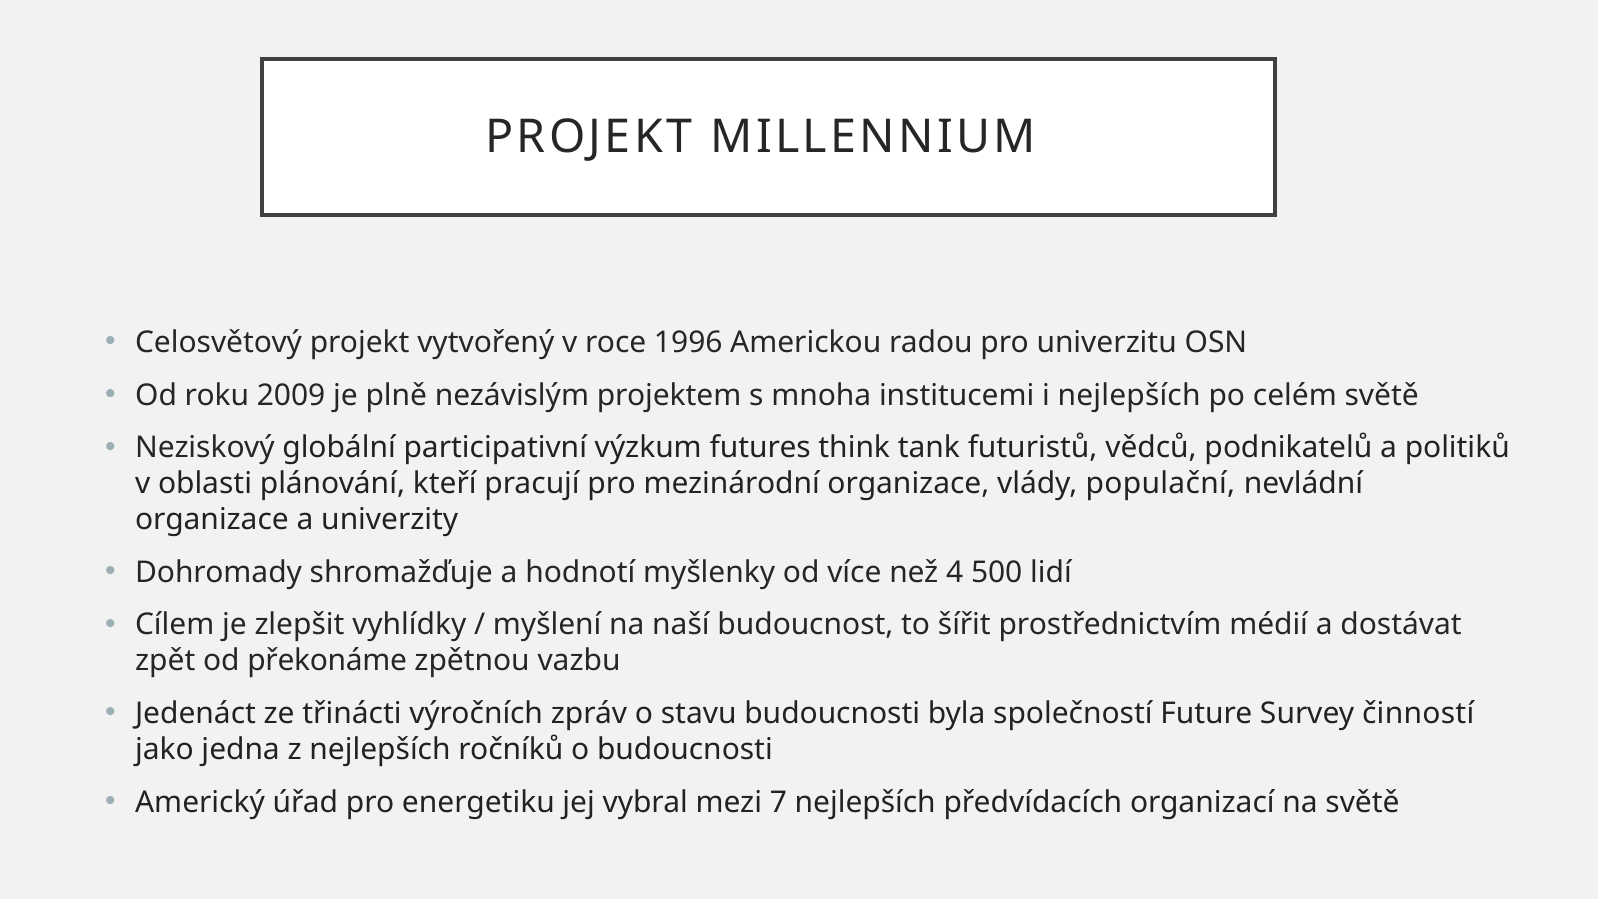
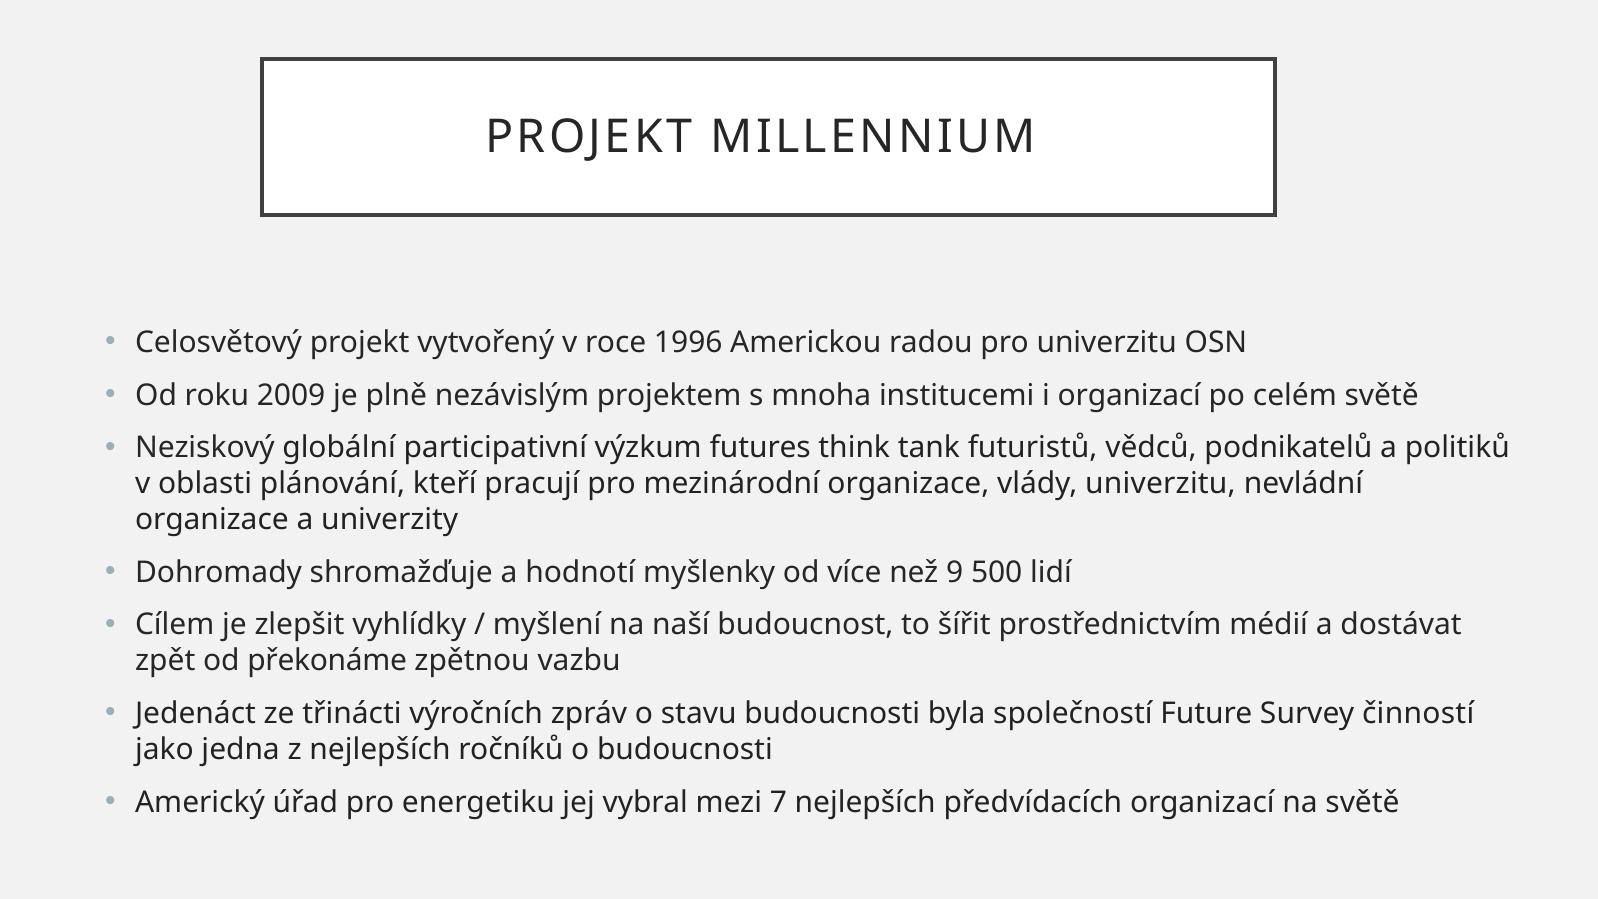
i nejlepších: nejlepších -> organizací
vlády populační: populační -> univerzitu
4: 4 -> 9
